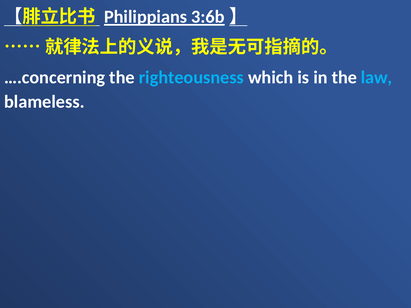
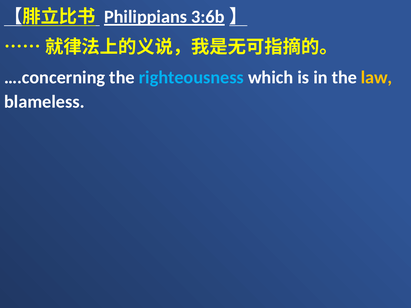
law colour: light blue -> yellow
